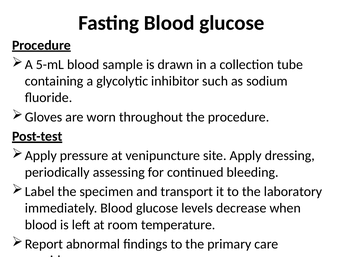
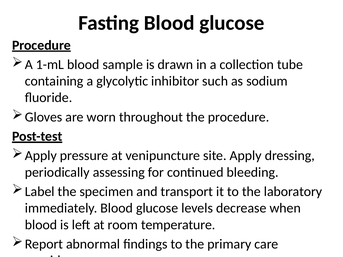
5-mL: 5-mL -> 1-mL
